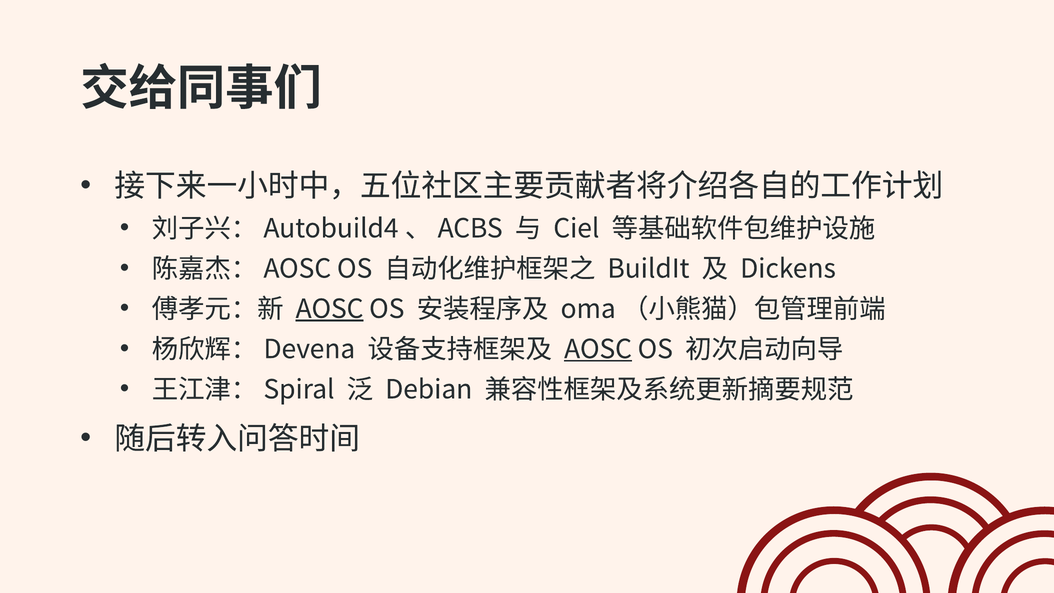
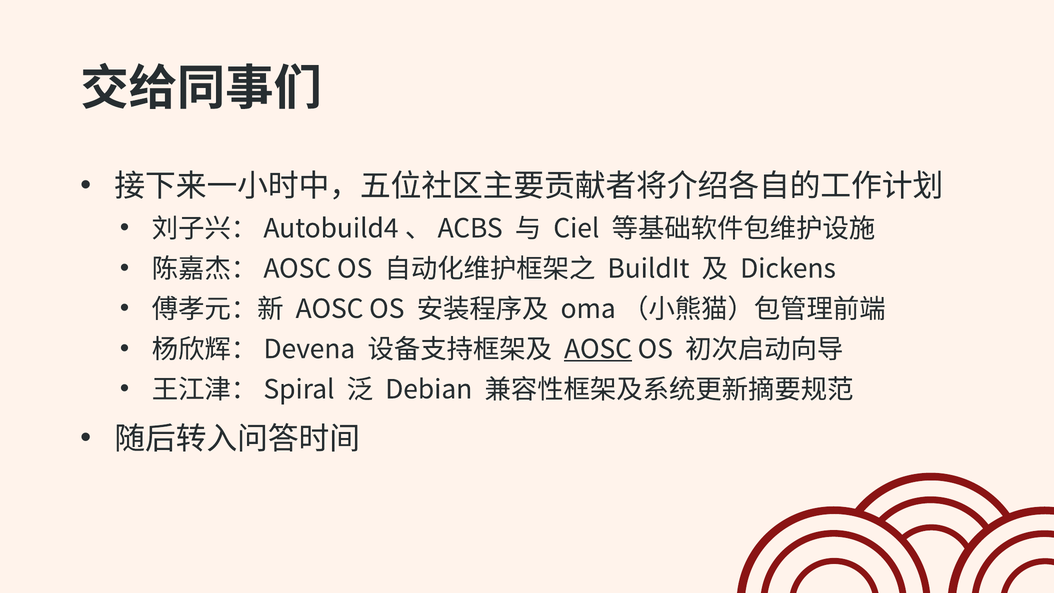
AOSC at (330, 309) underline: present -> none
